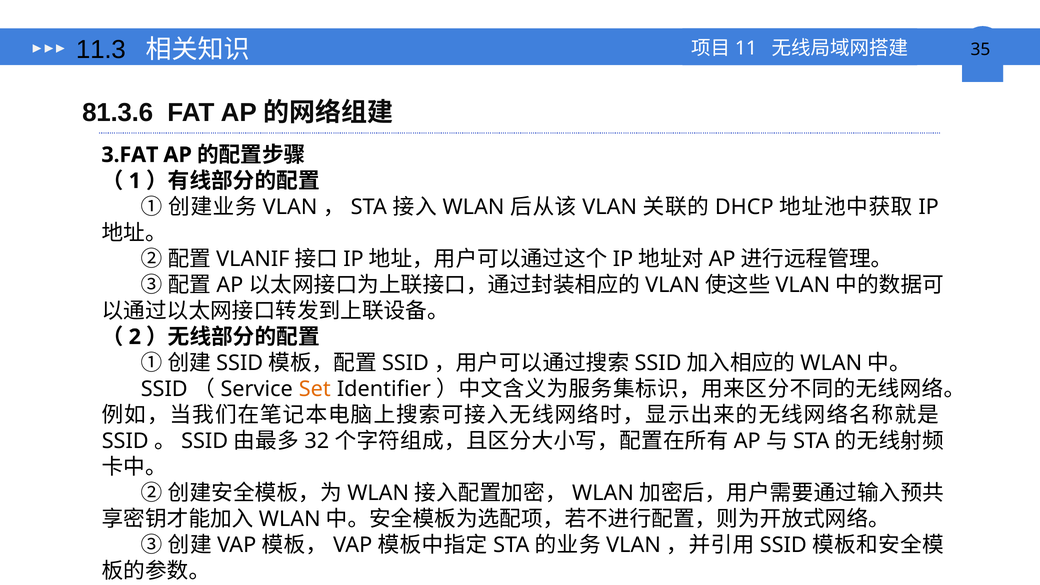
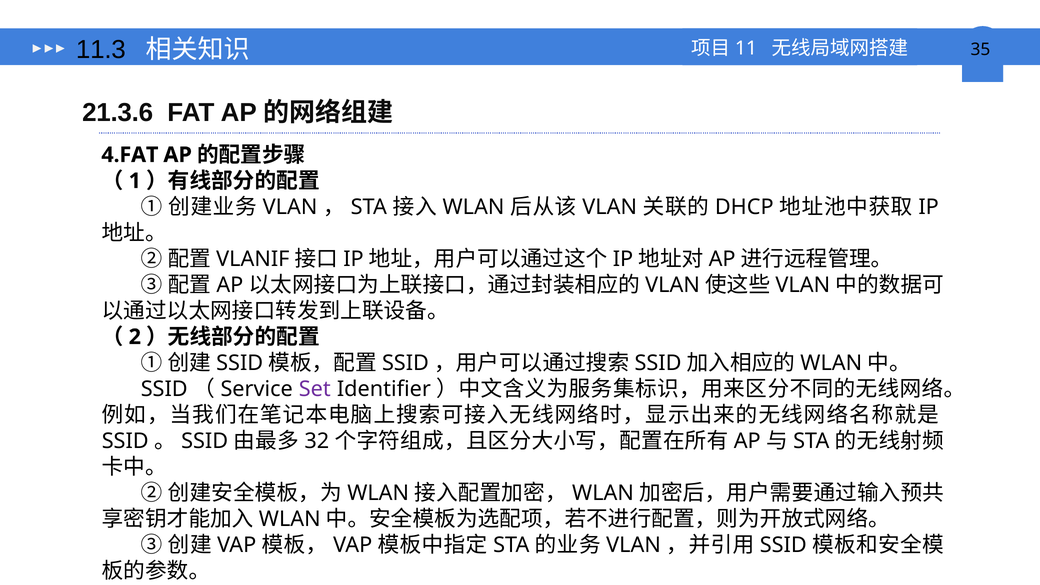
81.3.6: 81.3.6 -> 21.3.6
3.FAT: 3.FAT -> 4.FAT
Set colour: orange -> purple
